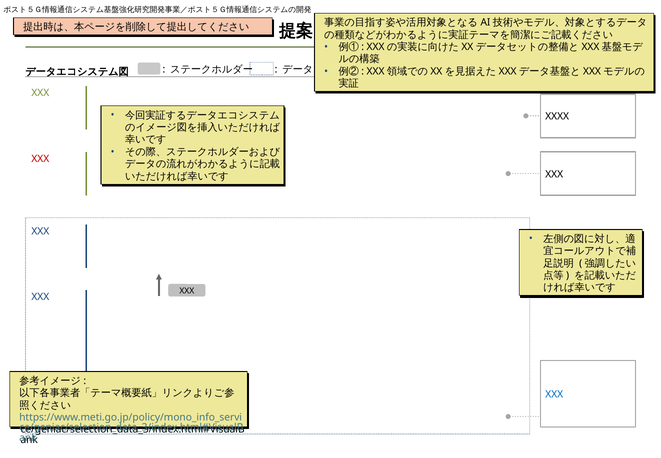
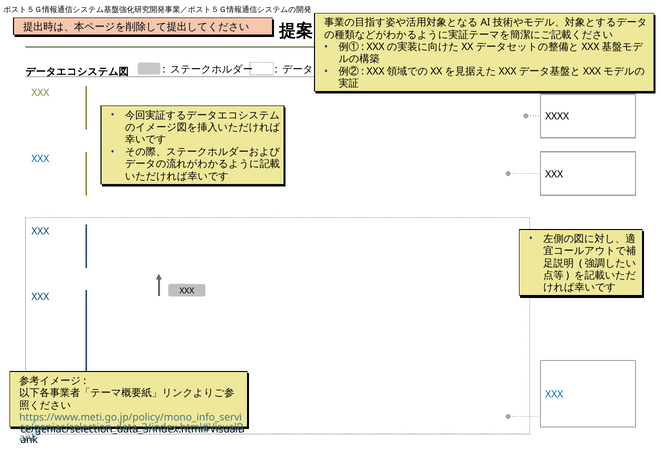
XXX at (40, 159) colour: red -> blue
